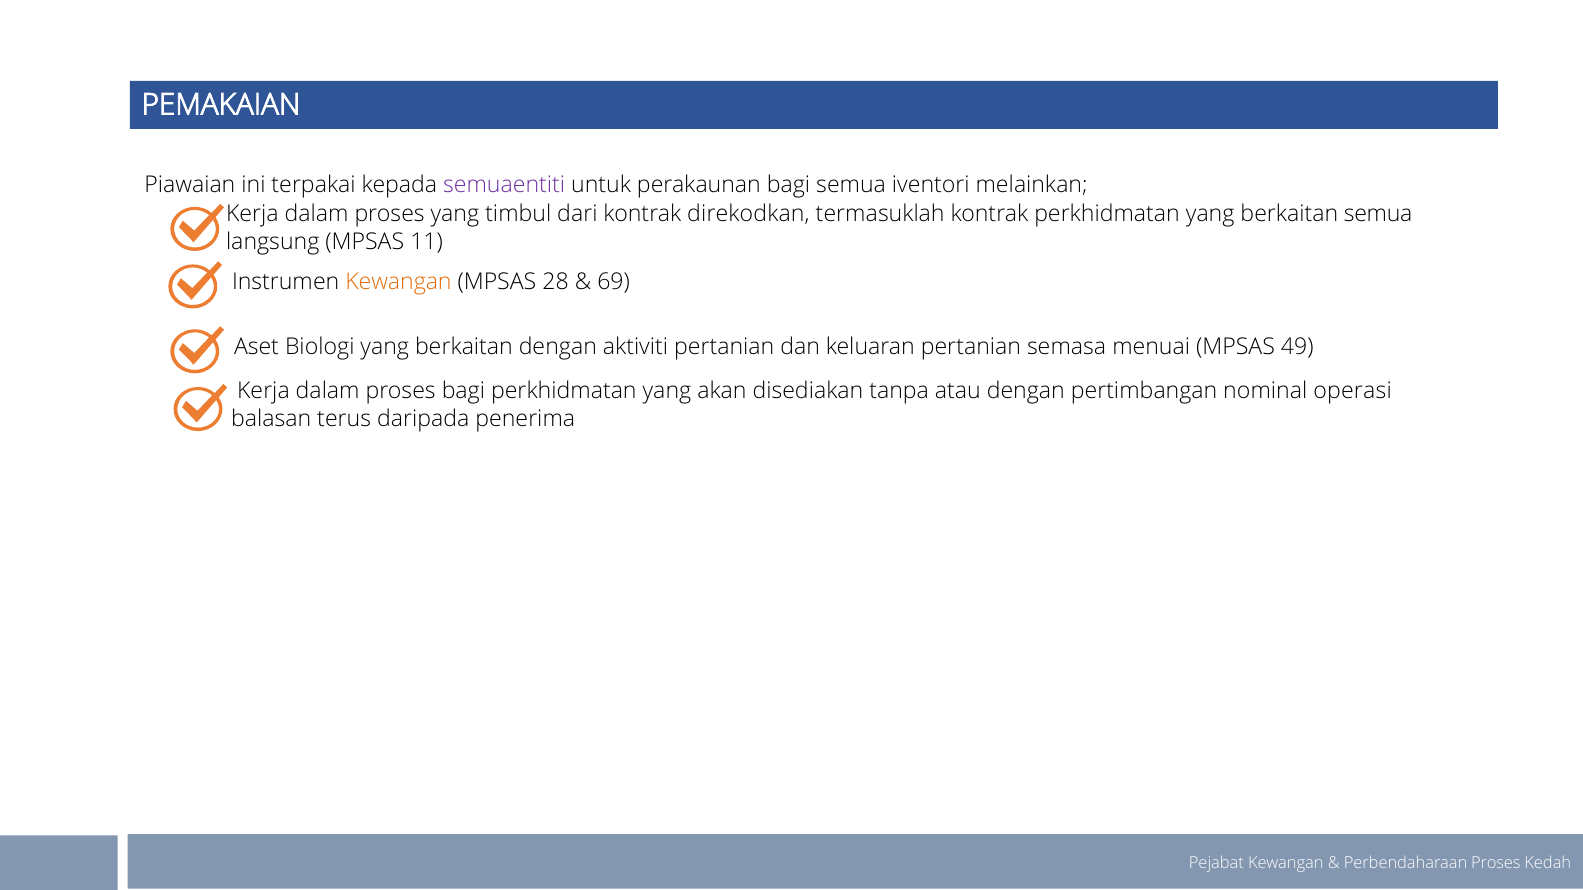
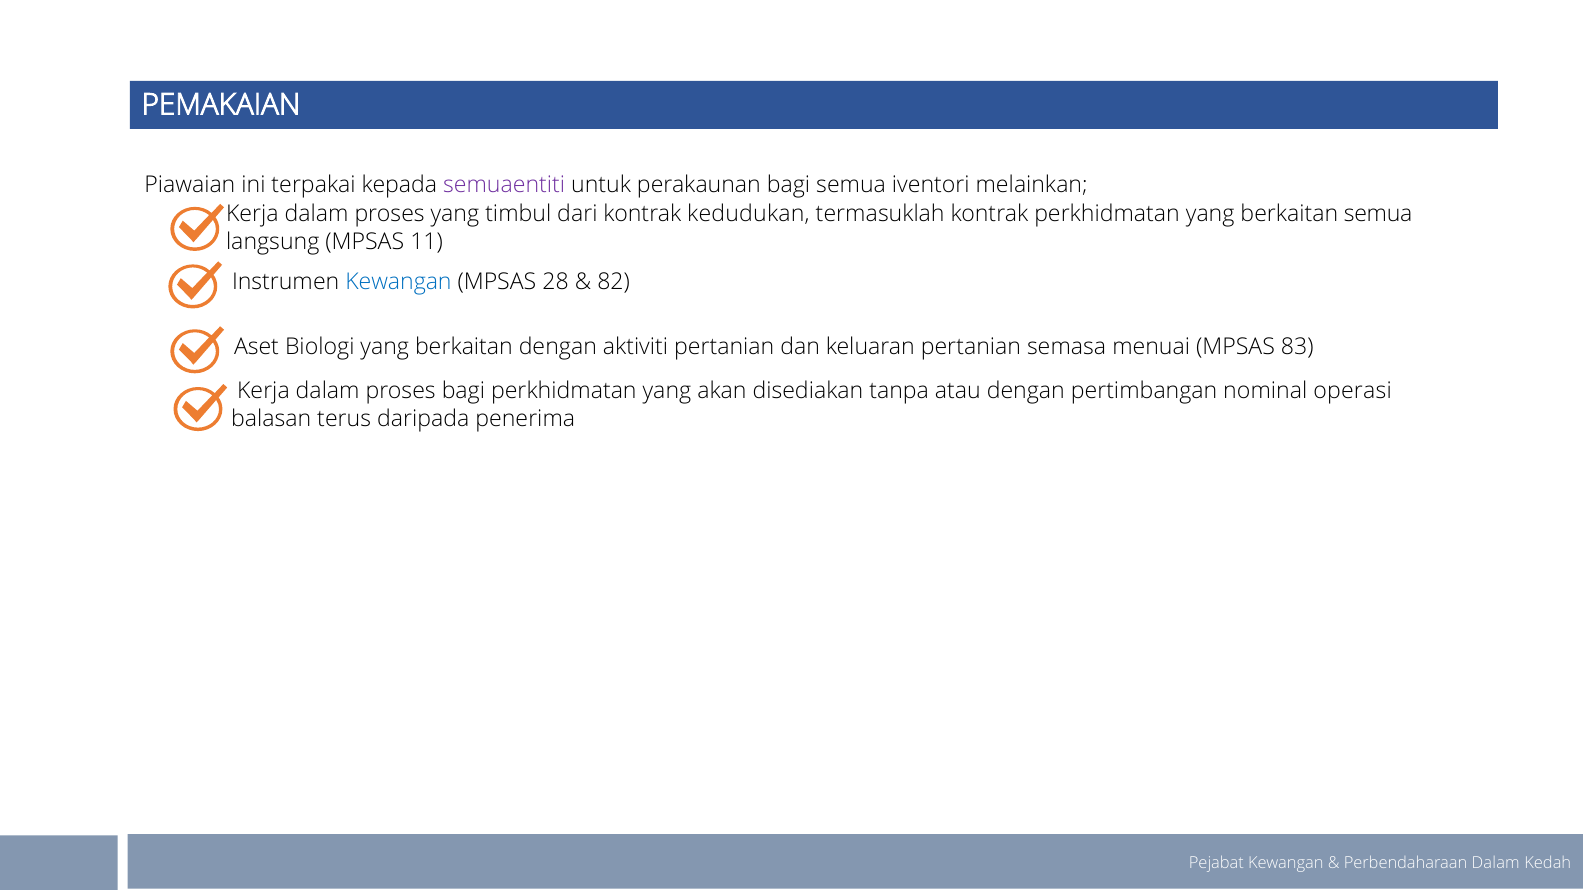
direkodkan: direkodkan -> kedudukan
Kewangan at (398, 282) colour: orange -> blue
69: 69 -> 82
49: 49 -> 83
Perbendaharaan Proses: Proses -> Dalam
